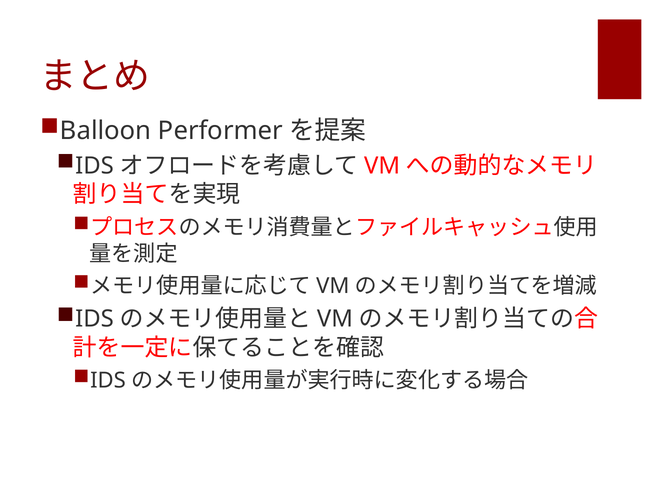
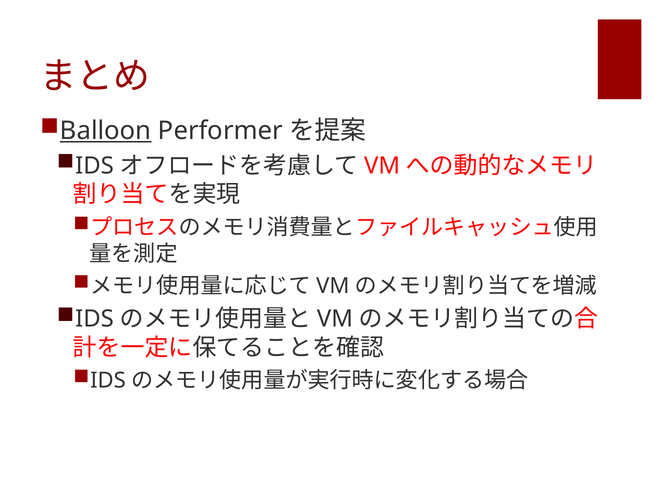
Balloon underline: none -> present
